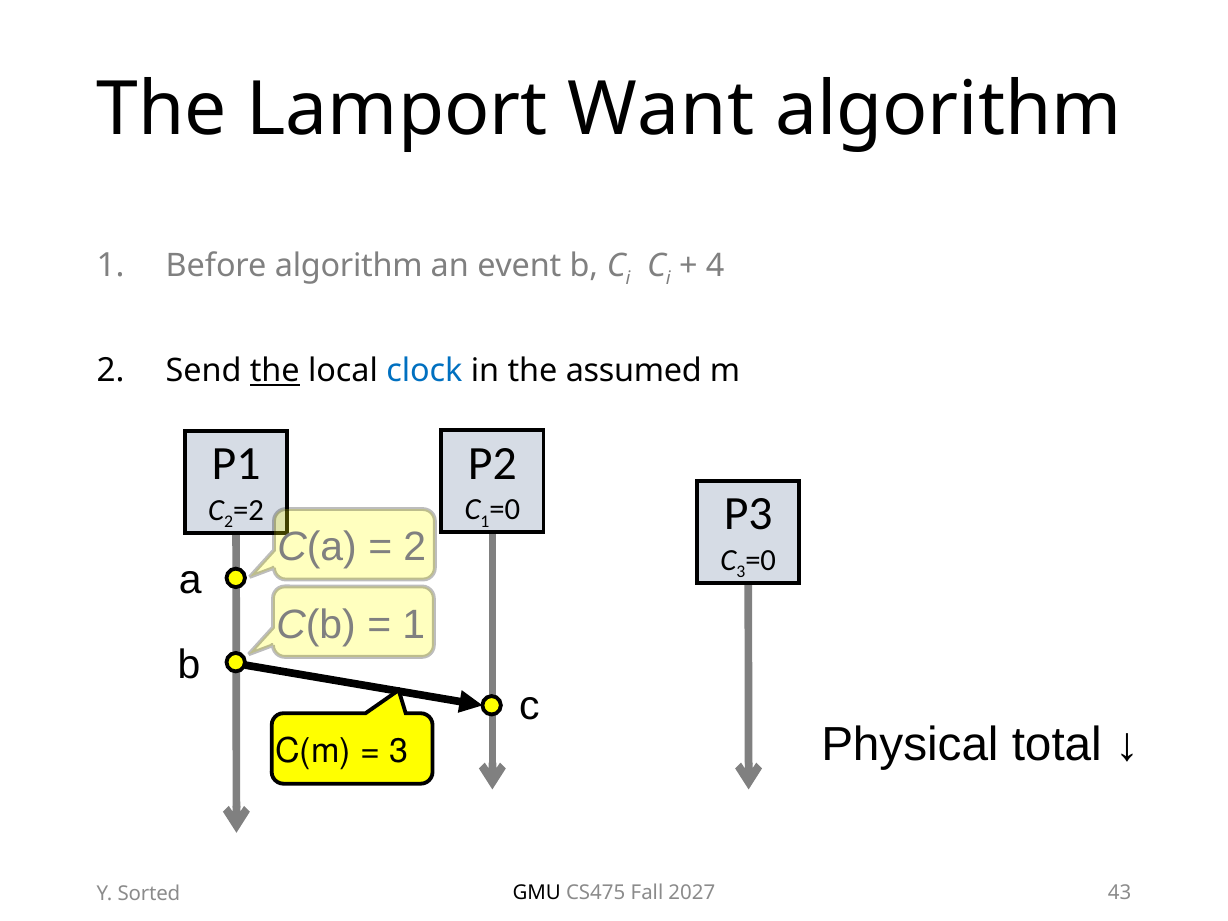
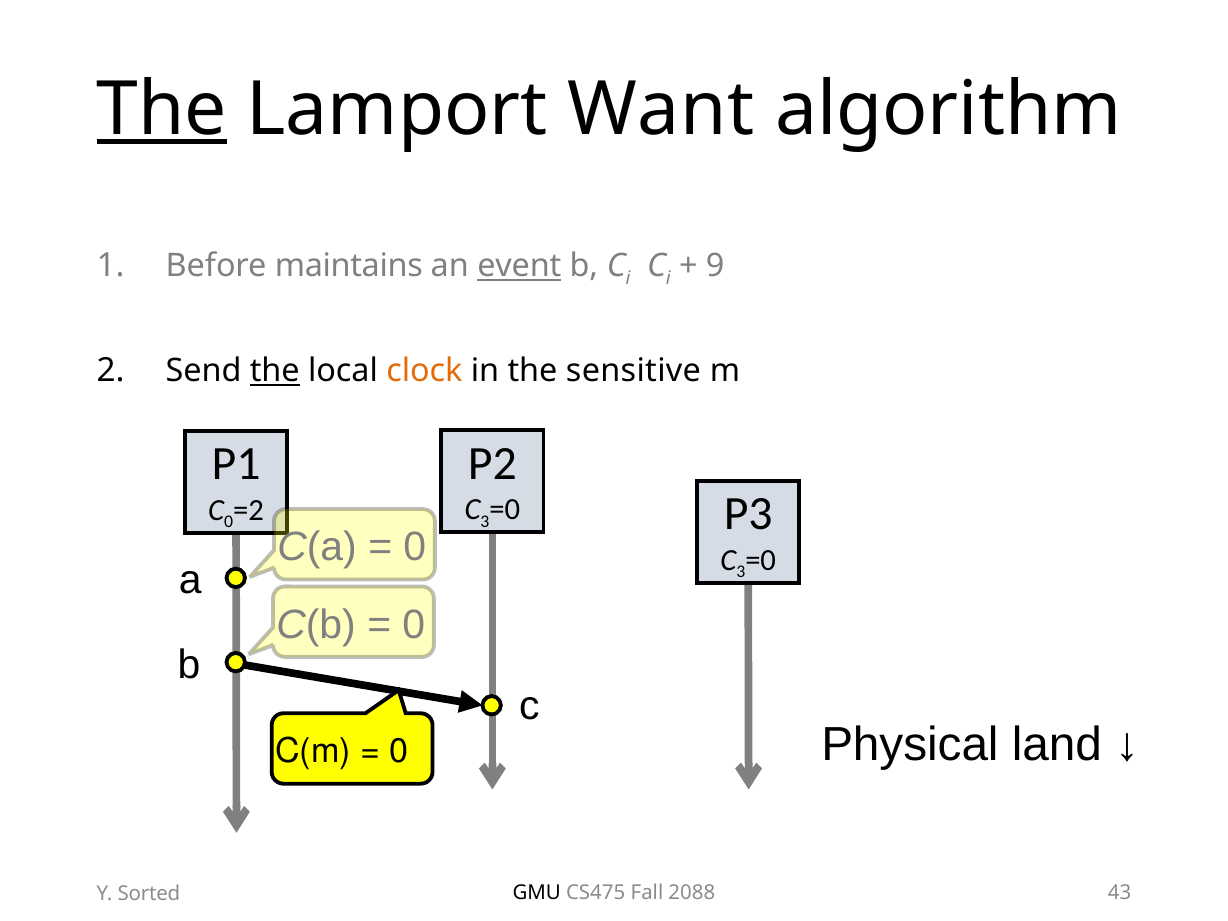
The at (162, 109) underline: none -> present
4: 4 -> 9
Before algorithm: algorithm -> maintains
event underline: none -> present
clock colour: blue -> orange
assumed: assumed -> sensitive
1 at (485, 521): 1 -> 3
C 2: 2 -> 0
2 at (415, 547): 2 -> 0
1 at (414, 625): 1 -> 0
total: total -> land
3 at (399, 751): 3 -> 0
2027: 2027 -> 2088
